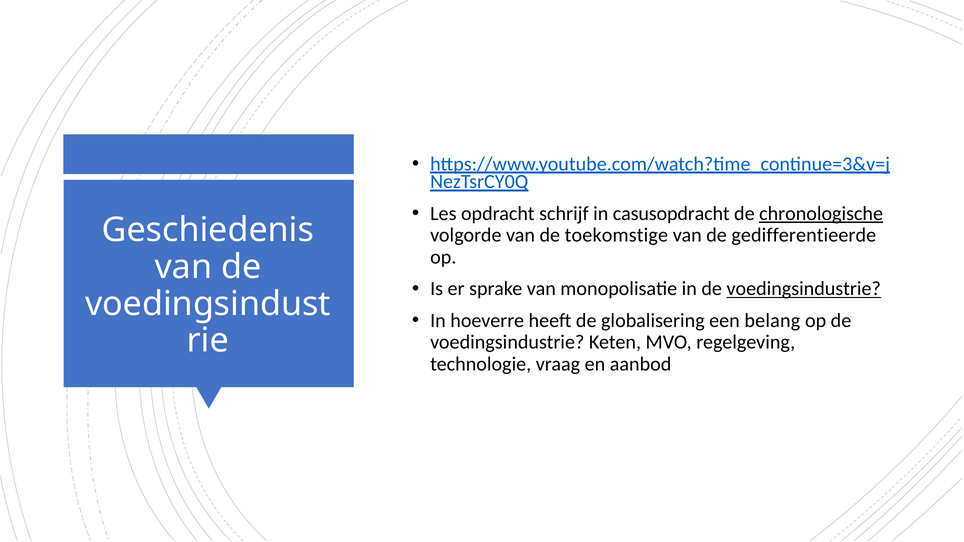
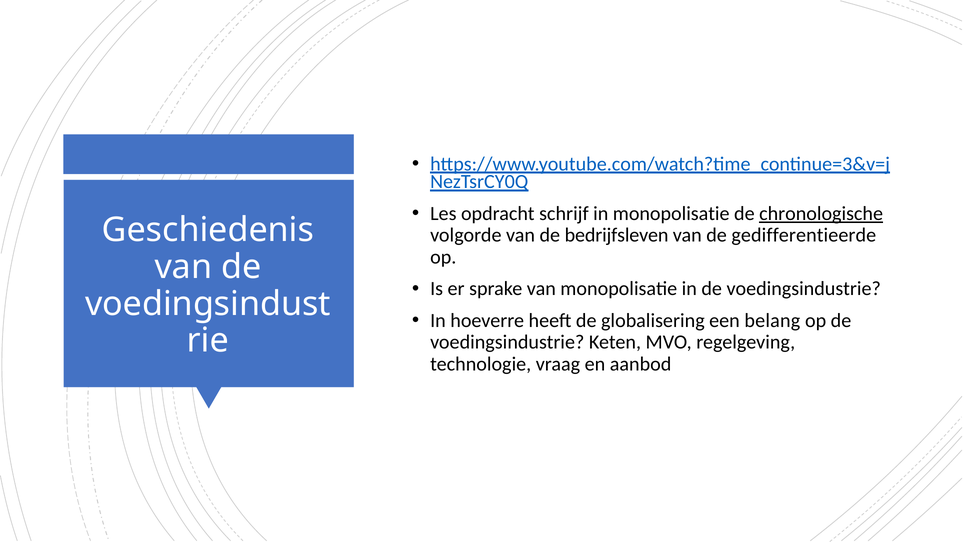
in casusopdracht: casusopdracht -> monopolisatie
toekomstige: toekomstige -> bedrijfsleven
voedingsindustrie at (804, 289) underline: present -> none
